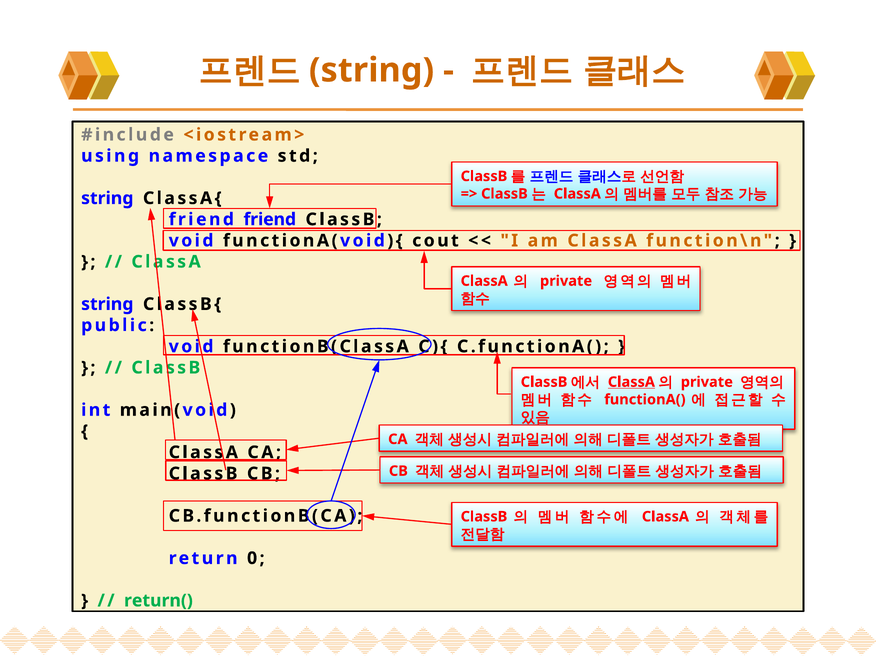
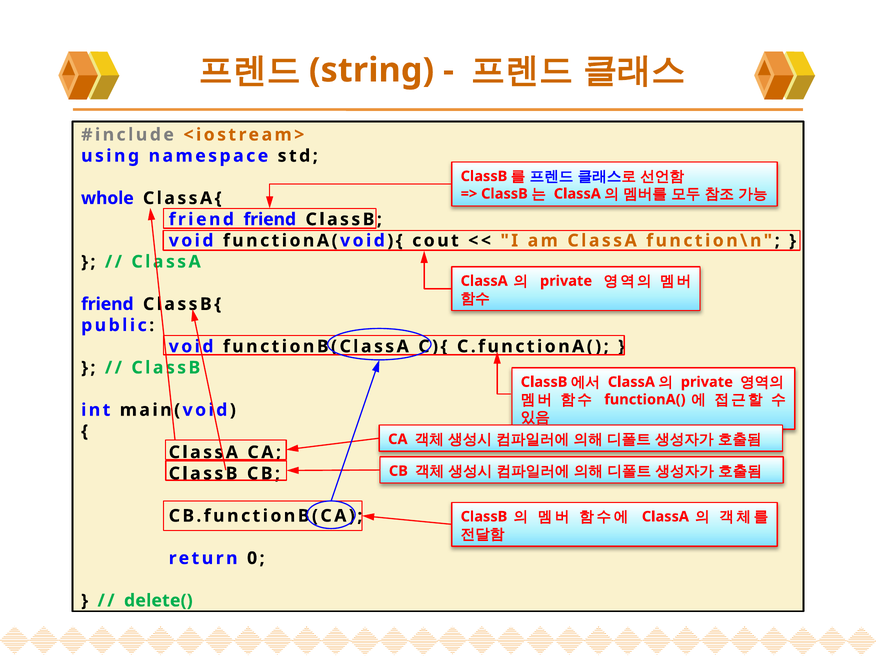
string at (107, 198): string -> whole
string at (107, 304): string -> friend
ClassA at (631, 382) underline: present -> none
return(: return( -> delete(
